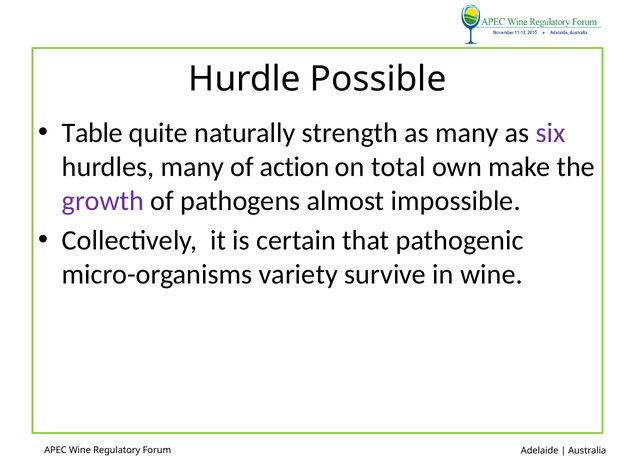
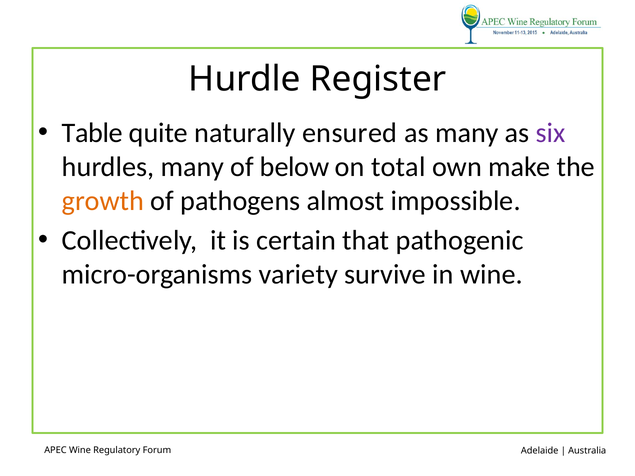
Possible: Possible -> Register
strength: strength -> ensured
action: action -> below
growth colour: purple -> orange
